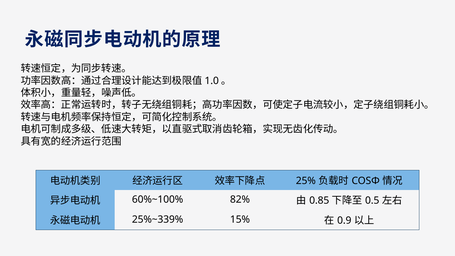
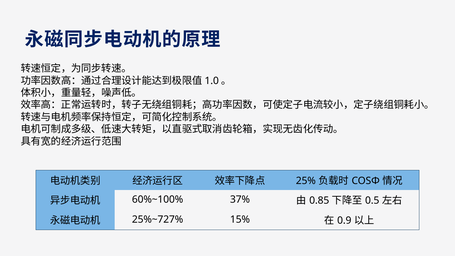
82%: 82% -> 37%
25%~339%: 25%~339% -> 25%~727%
